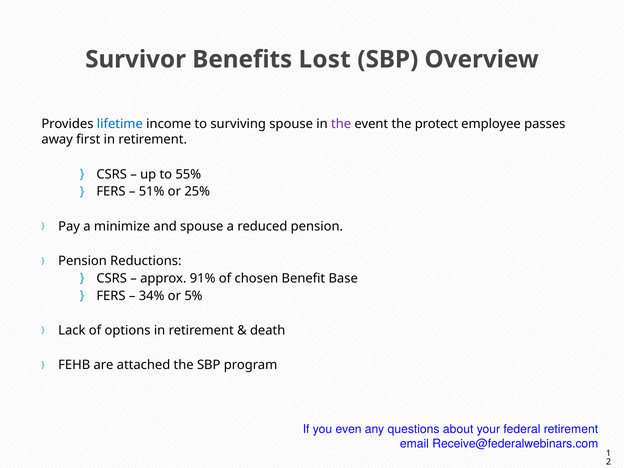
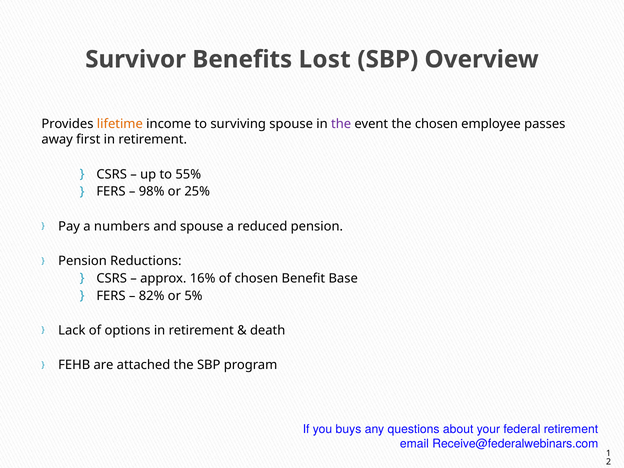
lifetime colour: blue -> orange
the protect: protect -> chosen
51%: 51% -> 98%
minimize: minimize -> numbers
91%: 91% -> 16%
34%: 34% -> 82%
even: even -> buys
